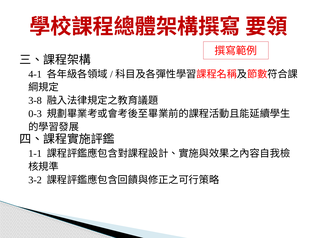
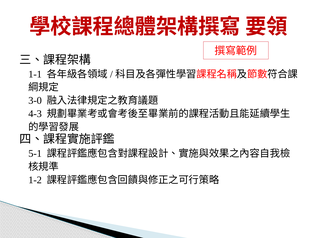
4-1: 4-1 -> 1-1
3-8: 3-8 -> 3-0
0-3: 0-3 -> 4-3
1-1: 1-1 -> 5-1
3-2: 3-2 -> 1-2
